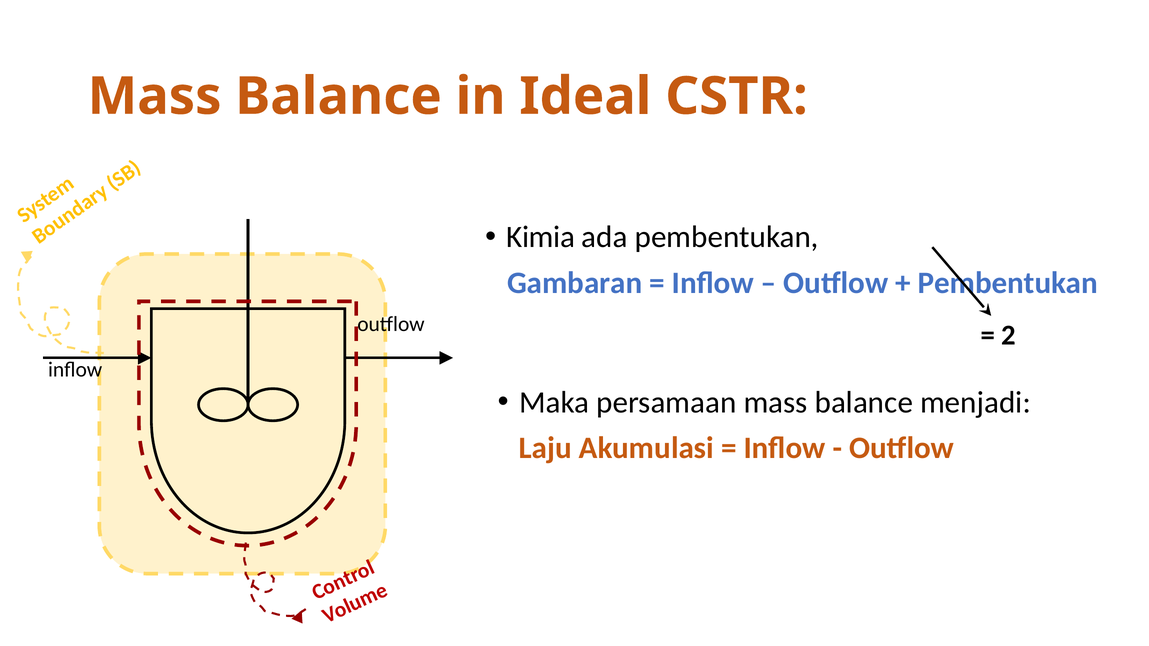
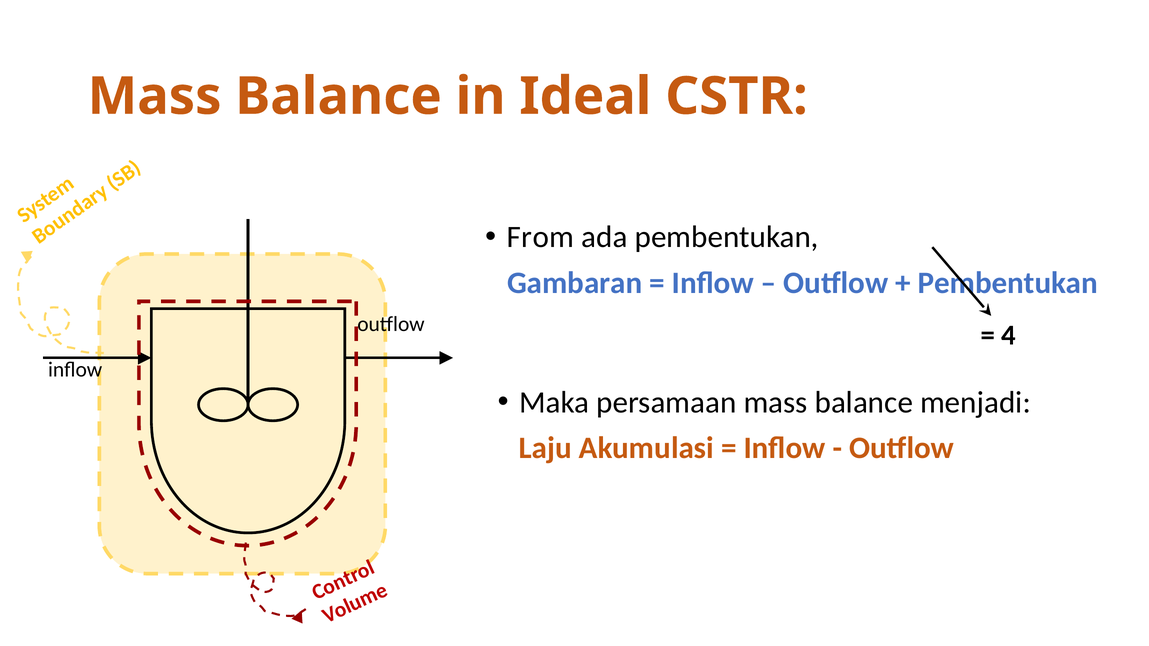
Kimia: Kimia -> From
2: 2 -> 4
